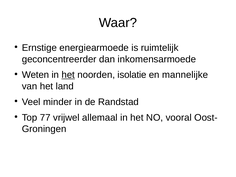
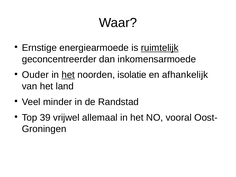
ruimtelijk underline: none -> present
Weten: Weten -> Ouder
mannelijke: mannelijke -> afhankelijk
77: 77 -> 39
